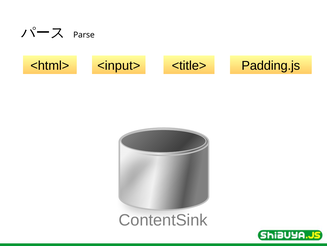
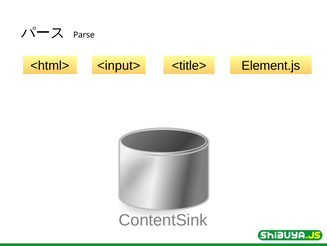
Padding.js: Padding.js -> Element.js
